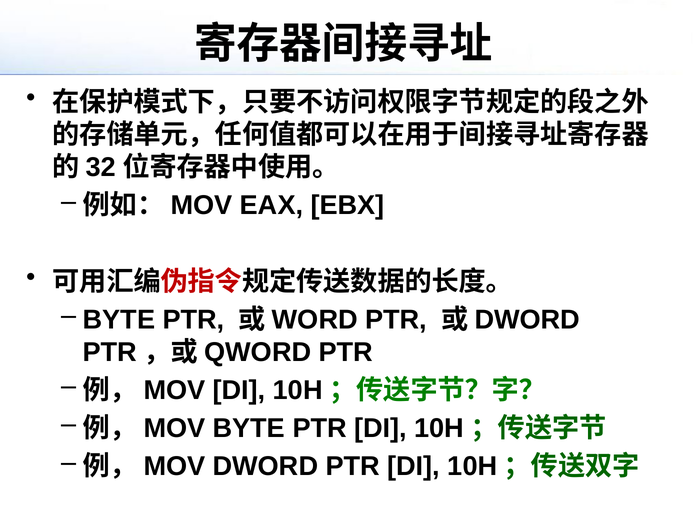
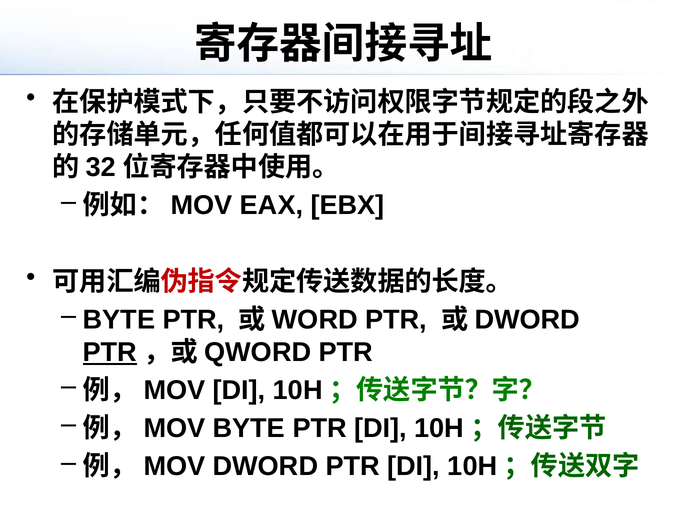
PTR at (110, 352) underline: none -> present
